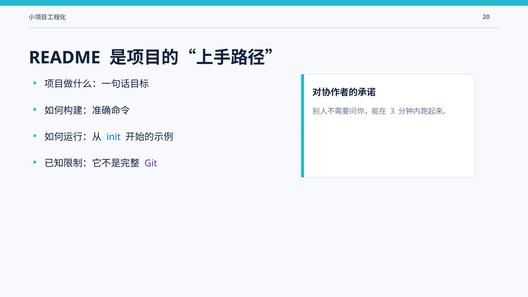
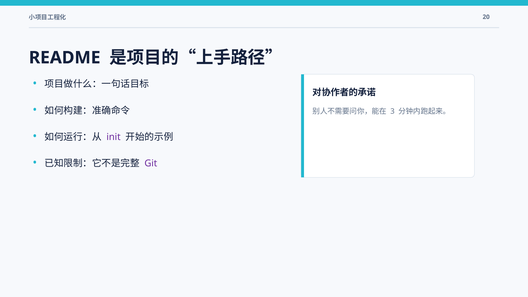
init colour: blue -> purple
